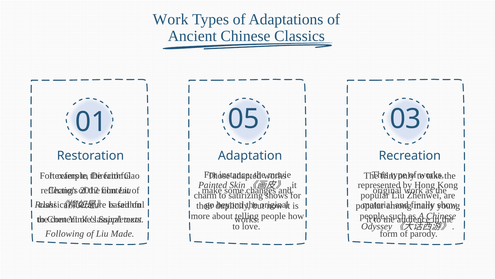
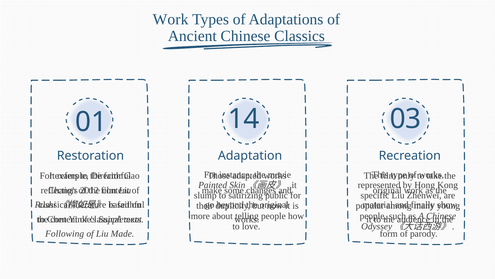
05: 05 -> 14
charm: charm -> slump
shows: shows -> public
popular at (375, 195): popular -> specific
